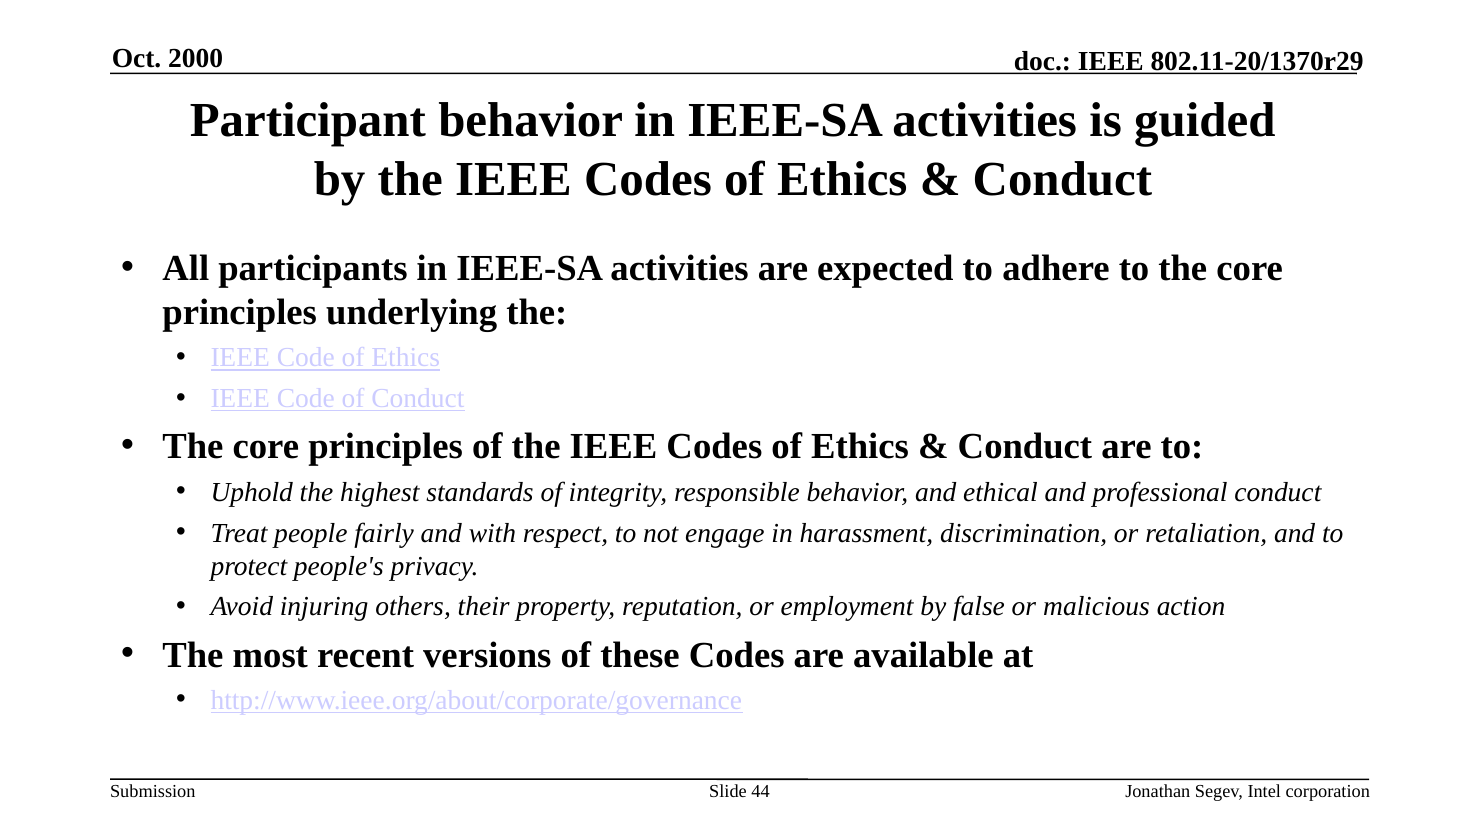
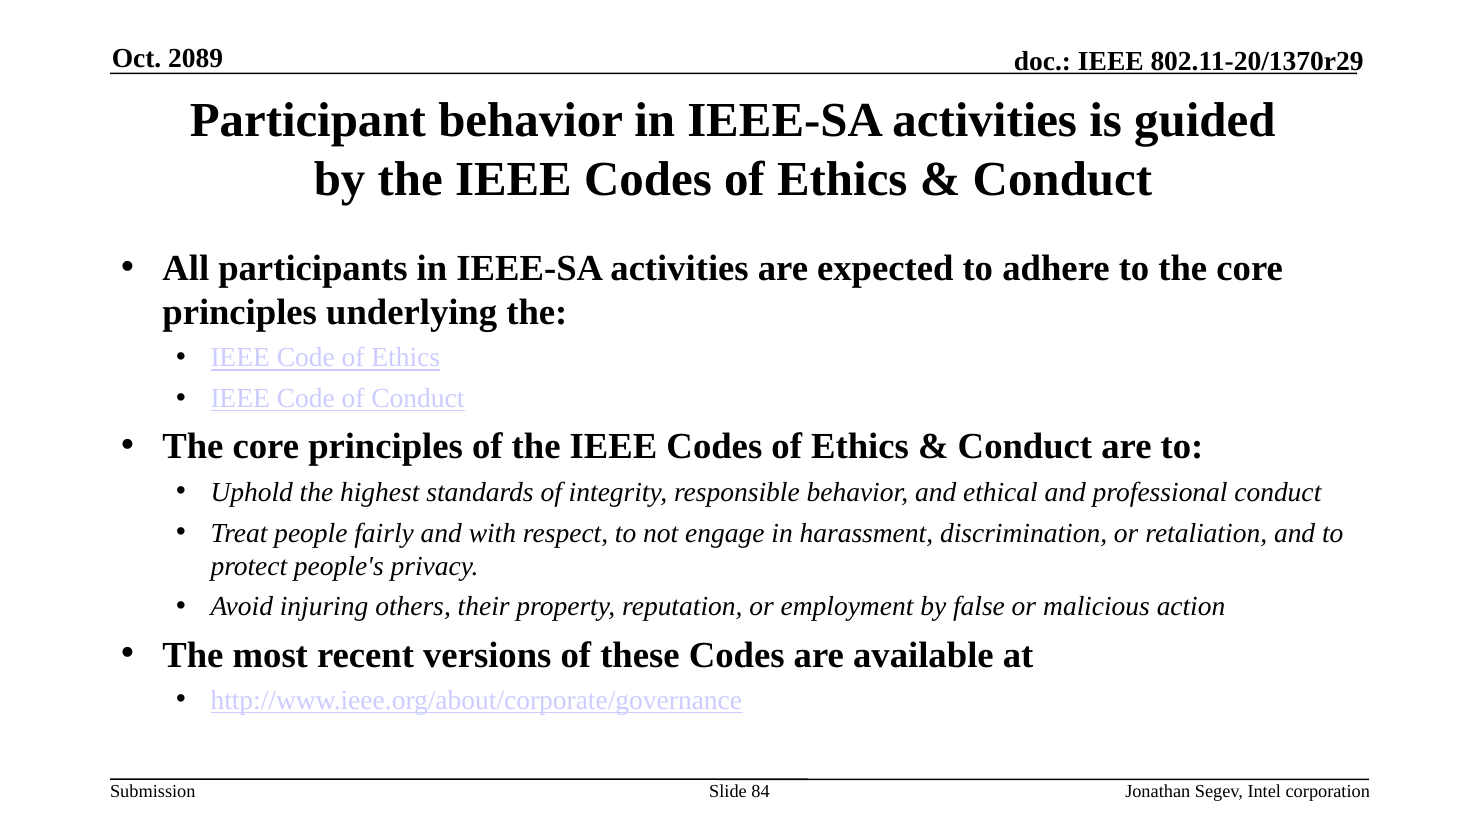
2000: 2000 -> 2089
44: 44 -> 84
